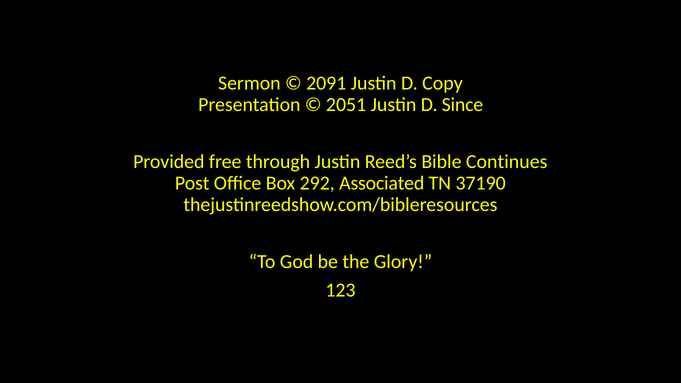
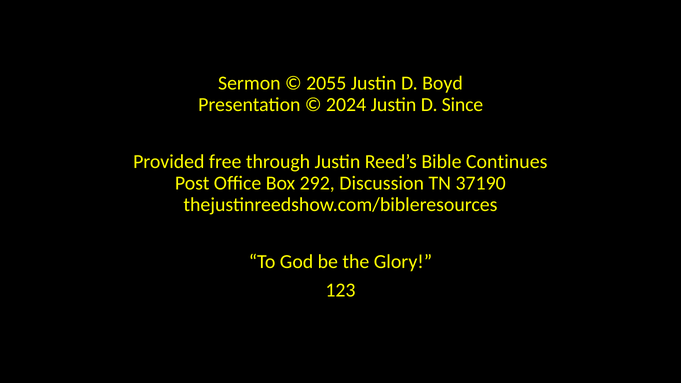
2091: 2091 -> 2055
Copy: Copy -> Boyd
2051: 2051 -> 2024
Associated: Associated -> Discussion
